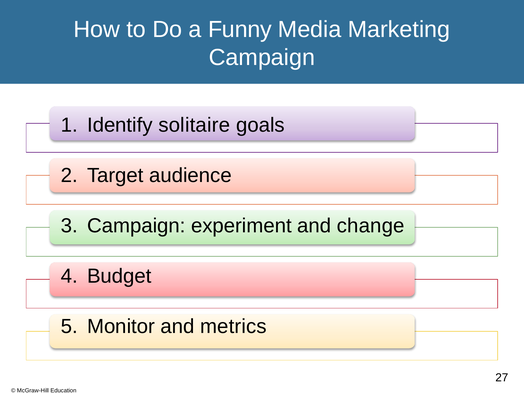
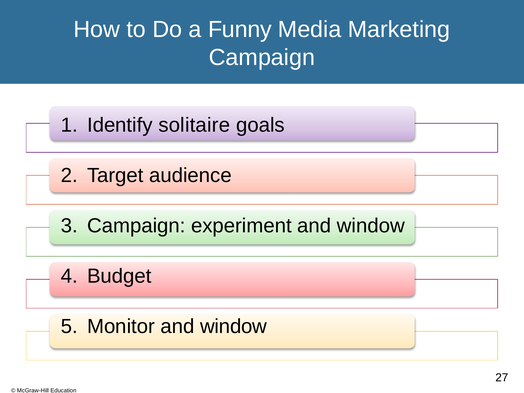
experiment and change: change -> window
Monitor and metrics: metrics -> window
